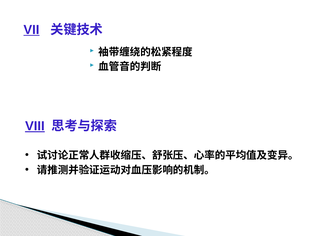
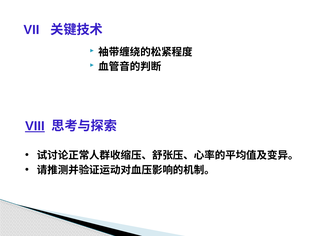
VII underline: present -> none
